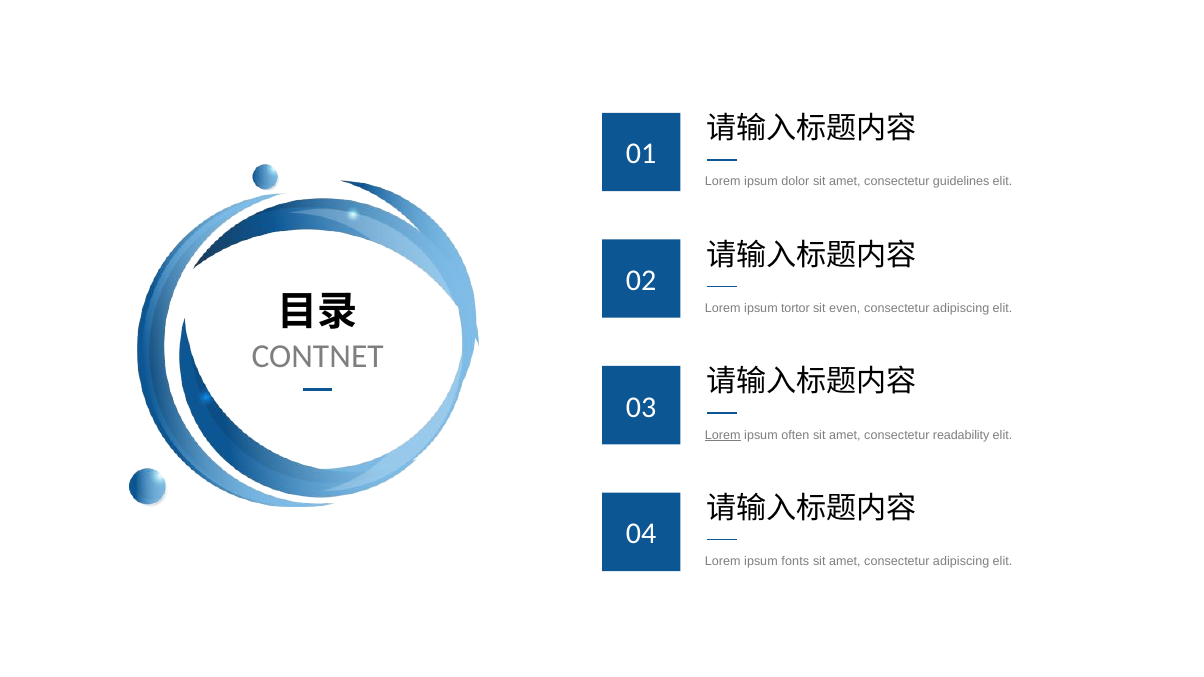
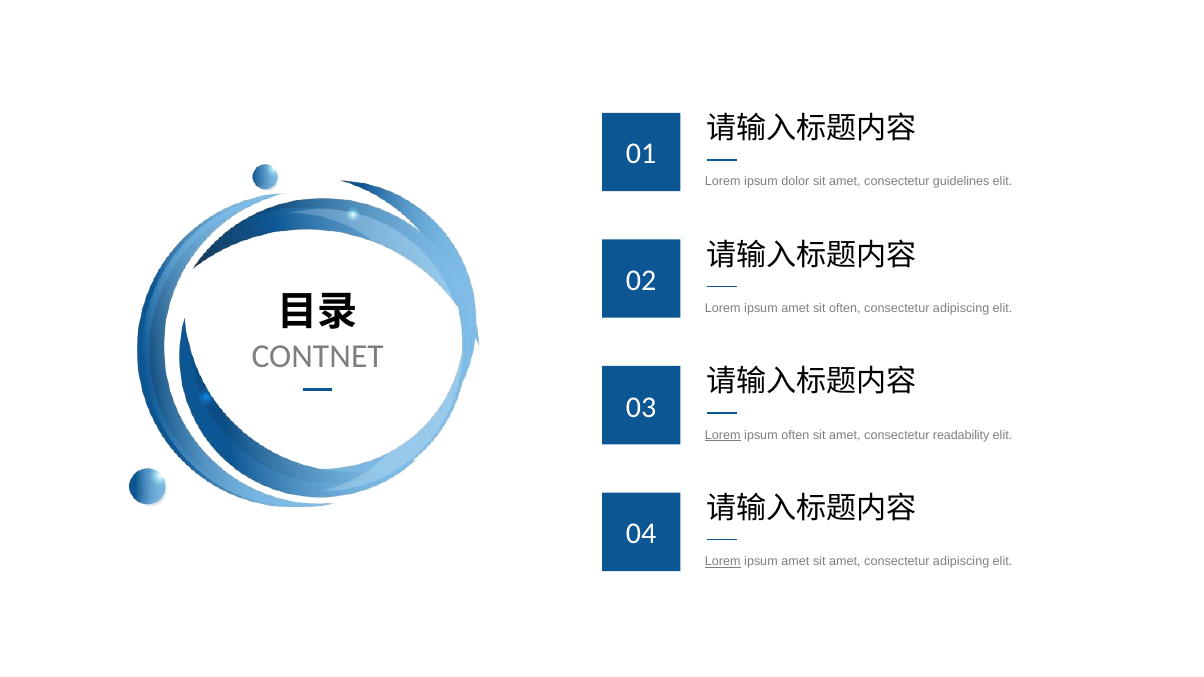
tortor at (795, 309): tortor -> amet
sit even: even -> often
Lorem at (723, 562) underline: none -> present
fonts at (795, 562): fonts -> amet
